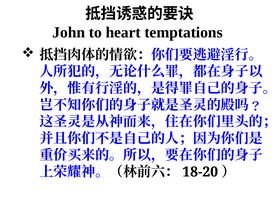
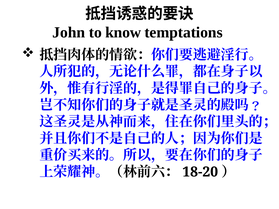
heart: heart -> know
